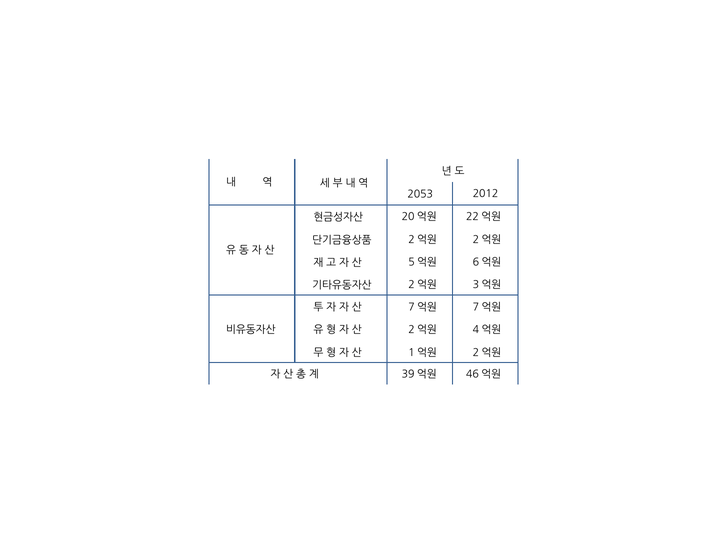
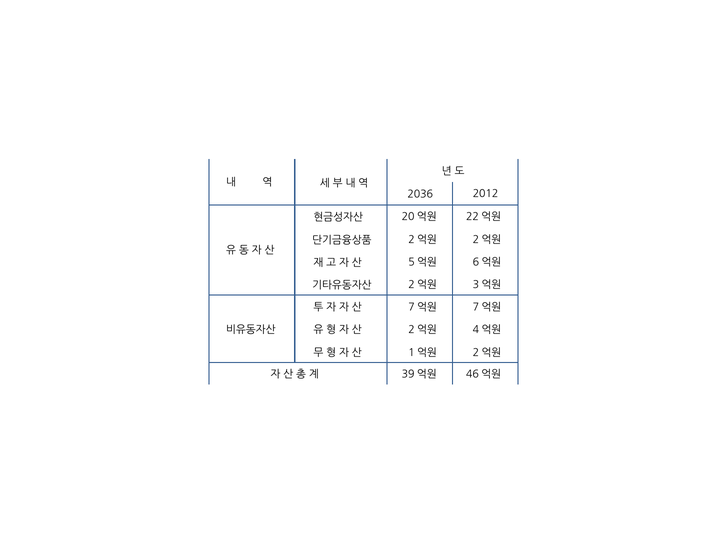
2053: 2053 -> 2036
